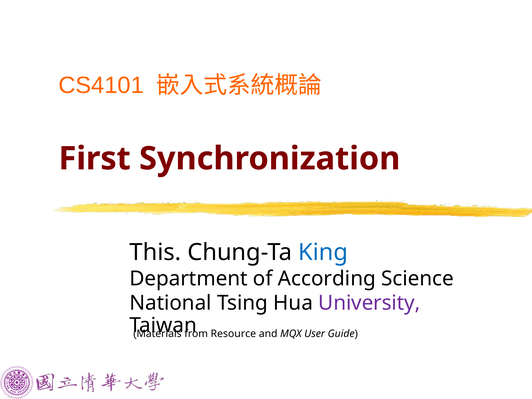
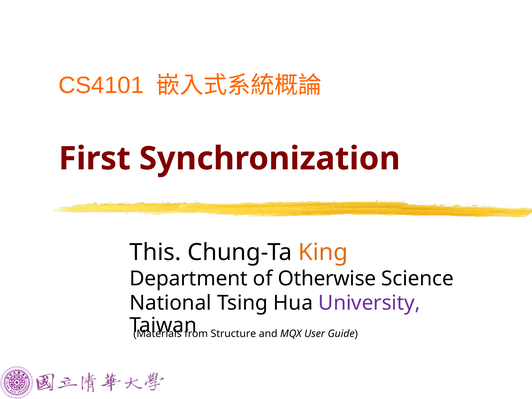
King colour: blue -> orange
According: According -> Otherwise
Resource: Resource -> Structure
